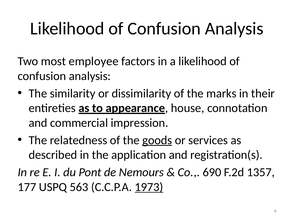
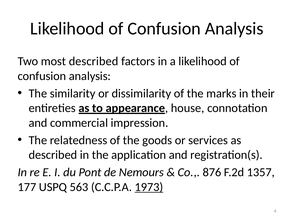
most employee: employee -> described
goods underline: present -> none
690: 690 -> 876
